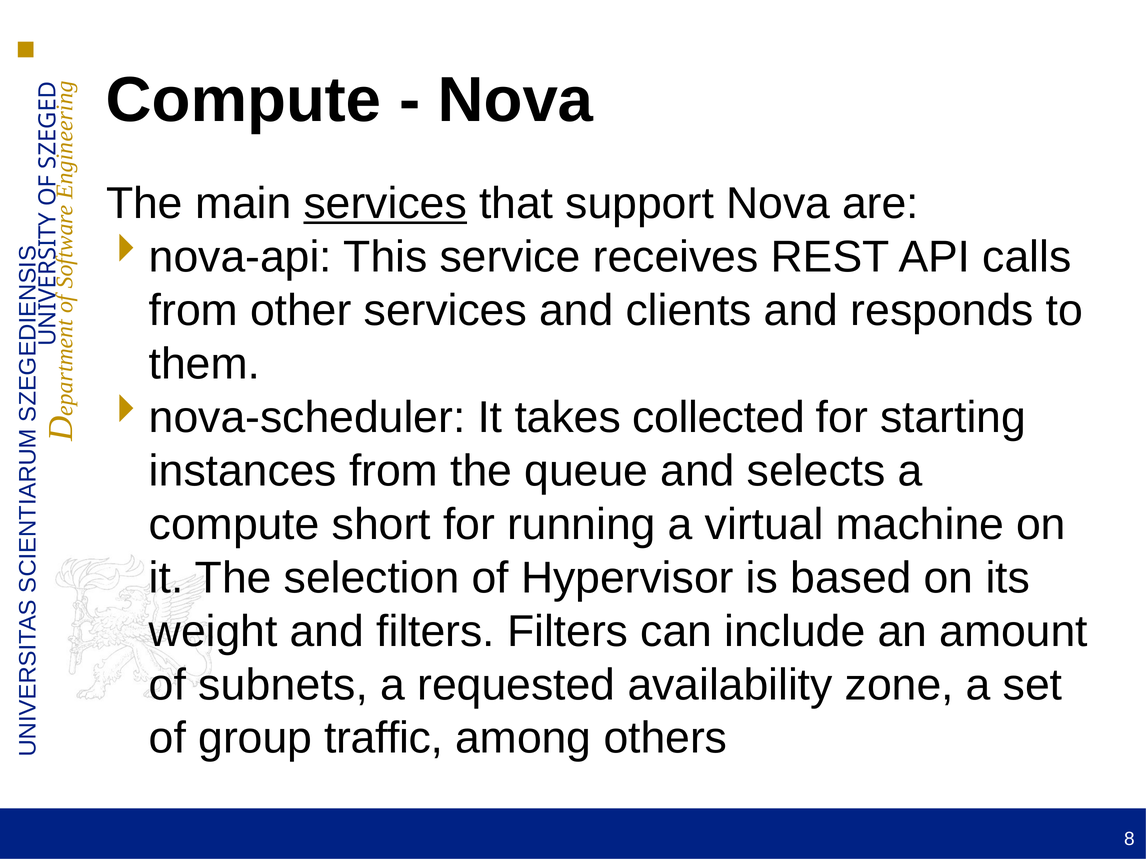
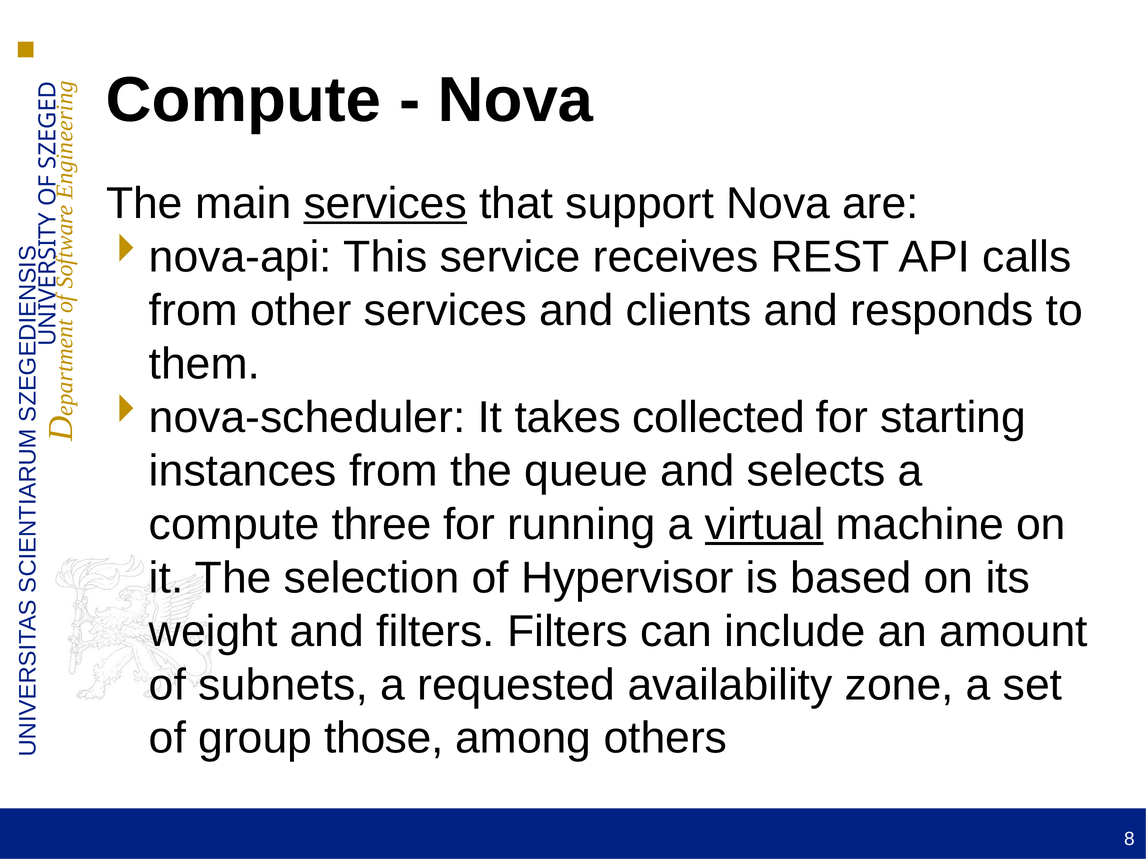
short: short -> three
virtual underline: none -> present
traffic: traffic -> those
